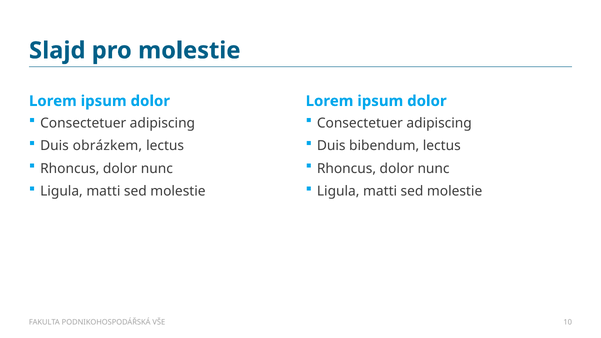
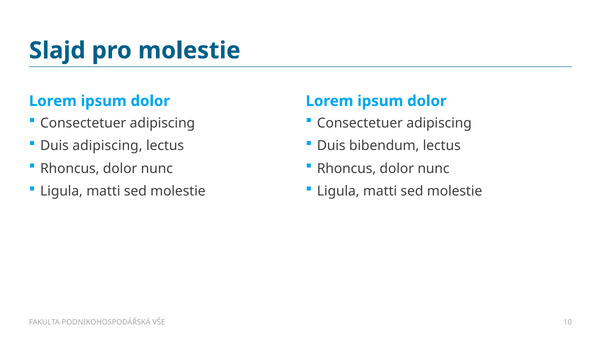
Duis obrázkem: obrázkem -> adipiscing
